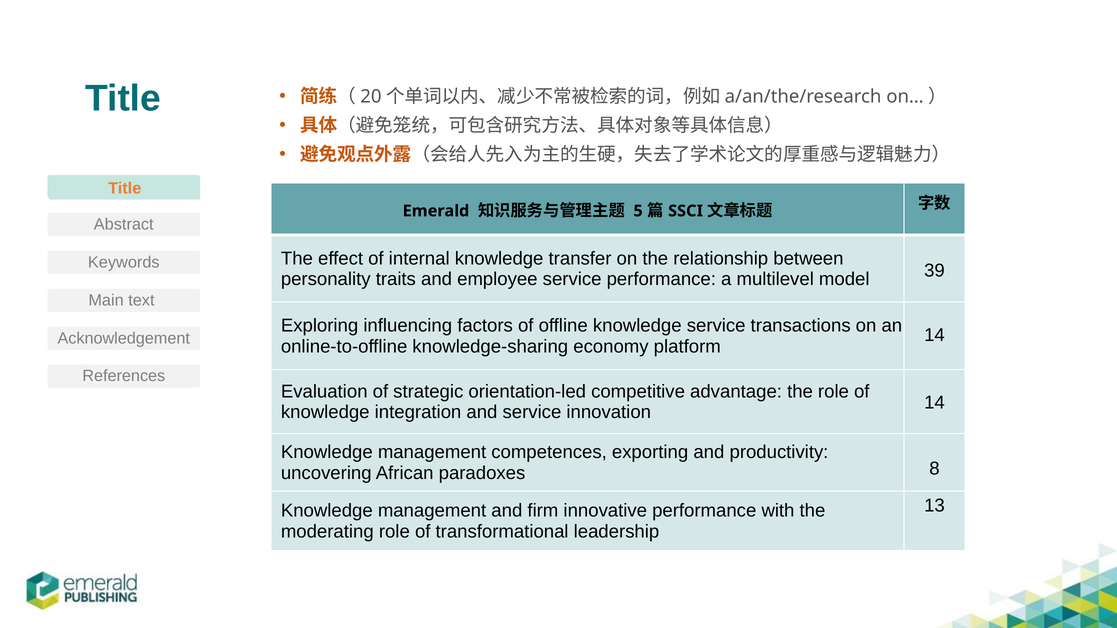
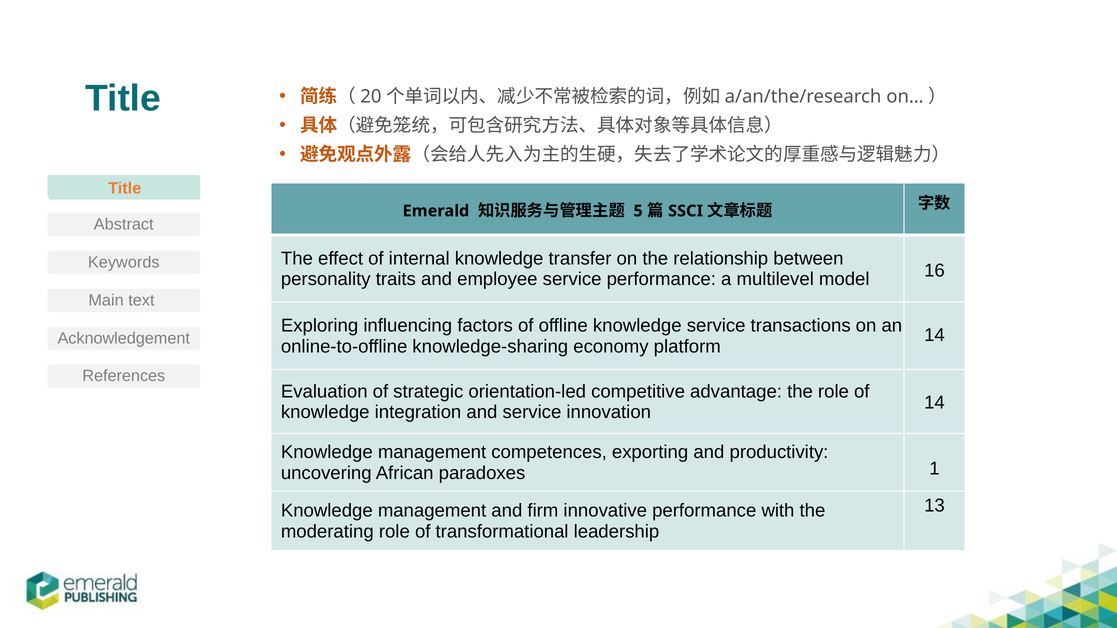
39: 39 -> 16
8: 8 -> 1
